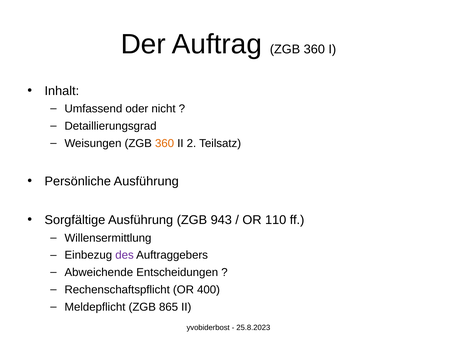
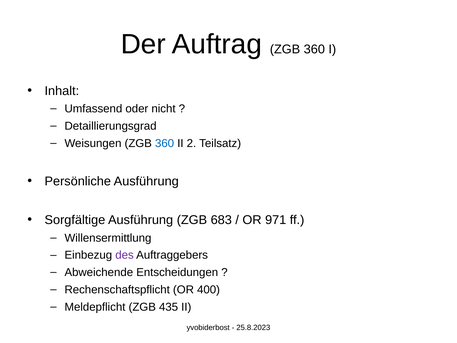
360 at (165, 143) colour: orange -> blue
943: 943 -> 683
110: 110 -> 971
865: 865 -> 435
